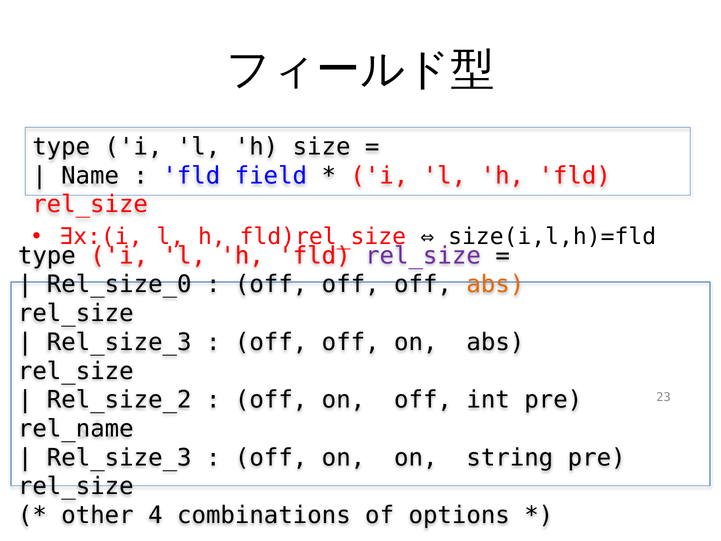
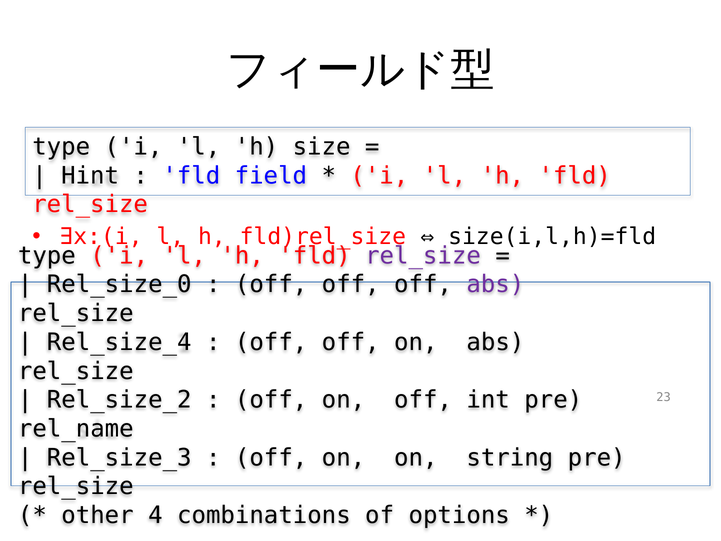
Name: Name -> Hint
abs at (495, 284) colour: orange -> purple
Rel_size_3 at (119, 342): Rel_size_3 -> Rel_size_4
